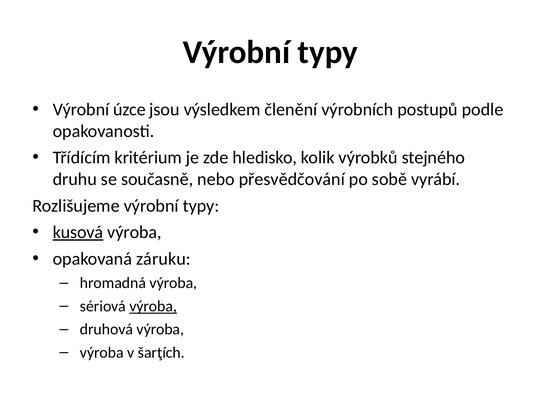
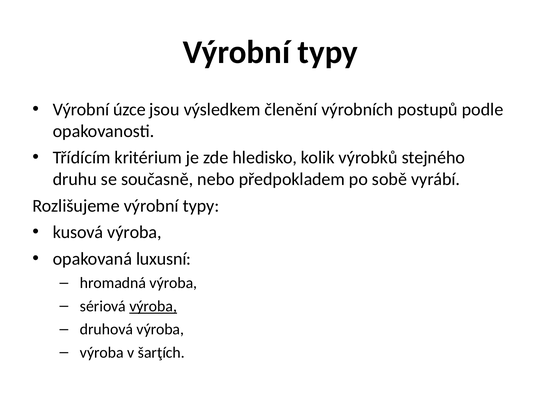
přesvědčování: přesvědčování -> předpokladem
kusová underline: present -> none
záruku: záruku -> luxusní
